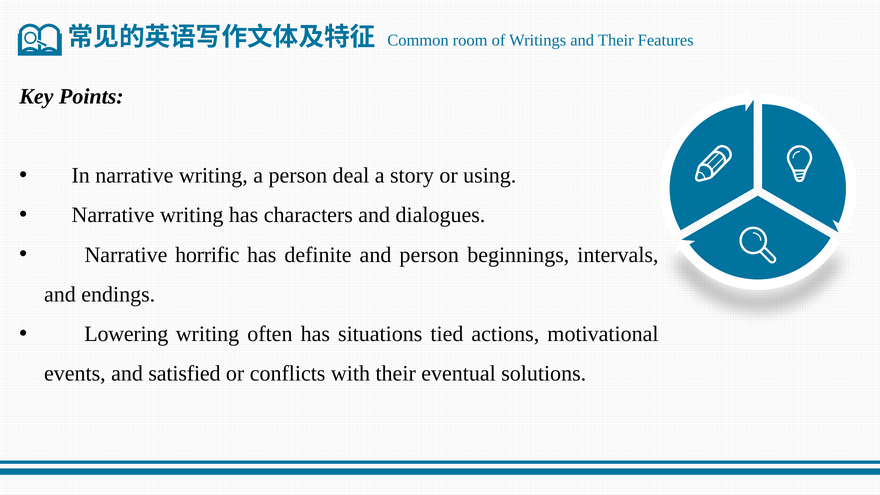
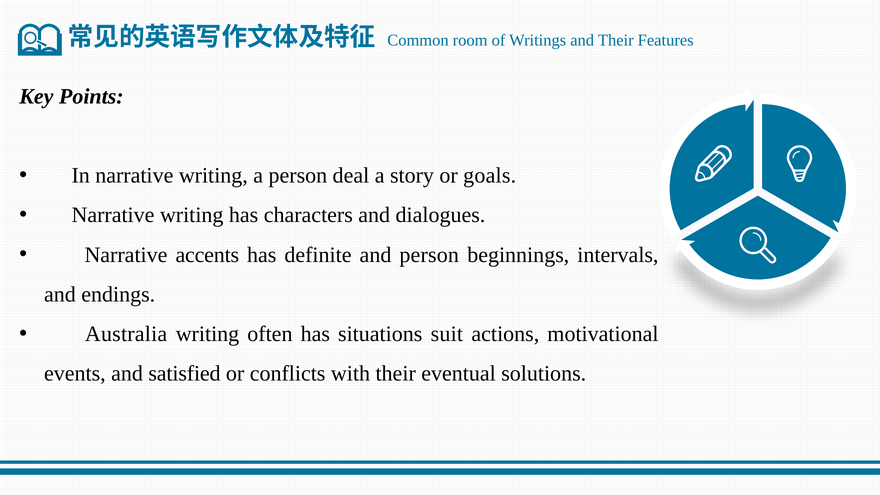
using: using -> goals
horrific: horrific -> accents
Lowering: Lowering -> Australia
tied: tied -> suit
